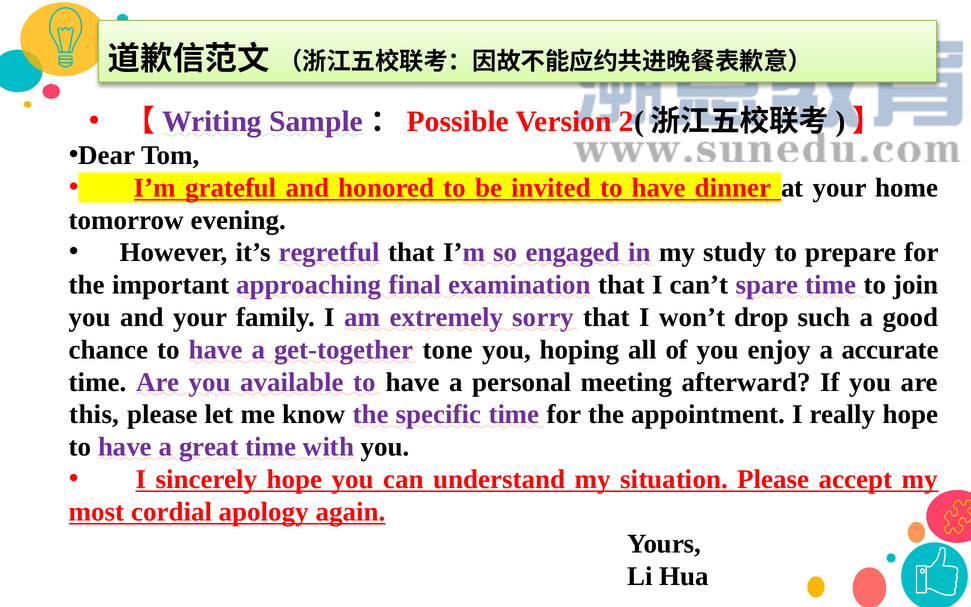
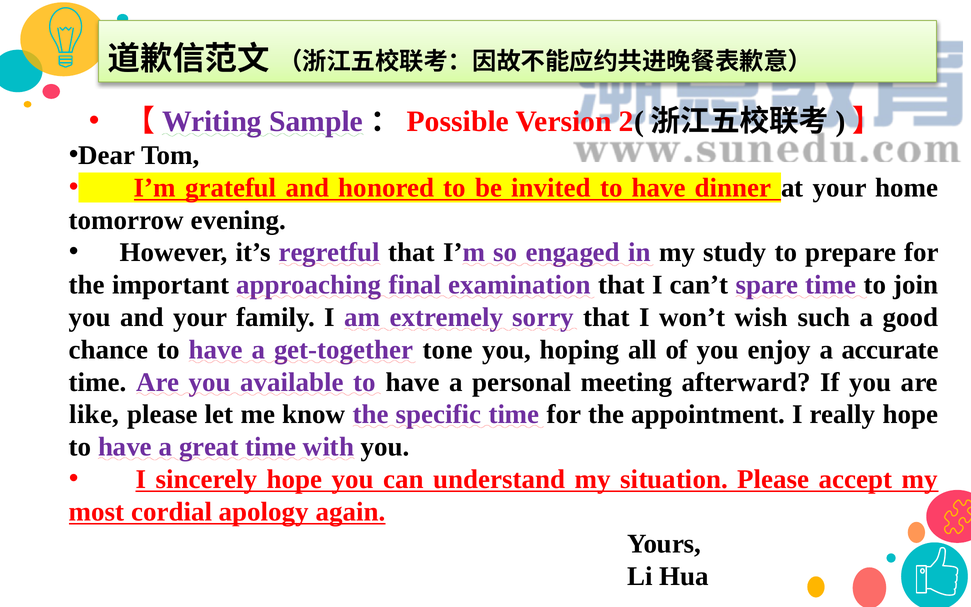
drop: drop -> wish
this: this -> like
